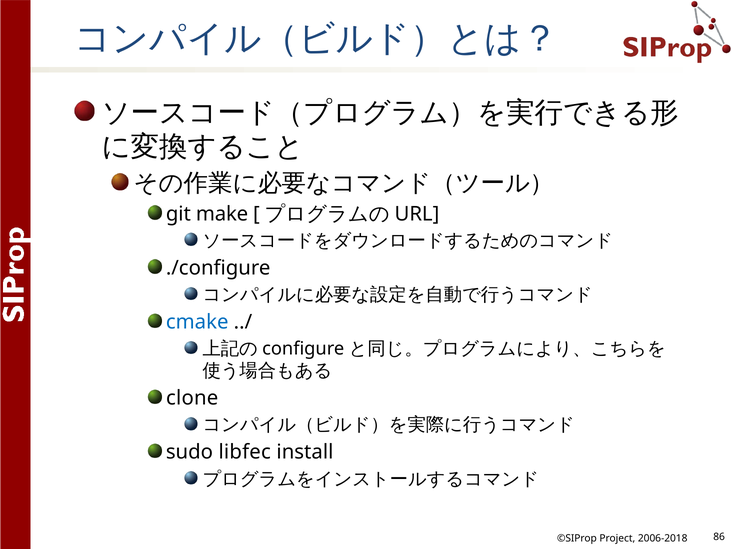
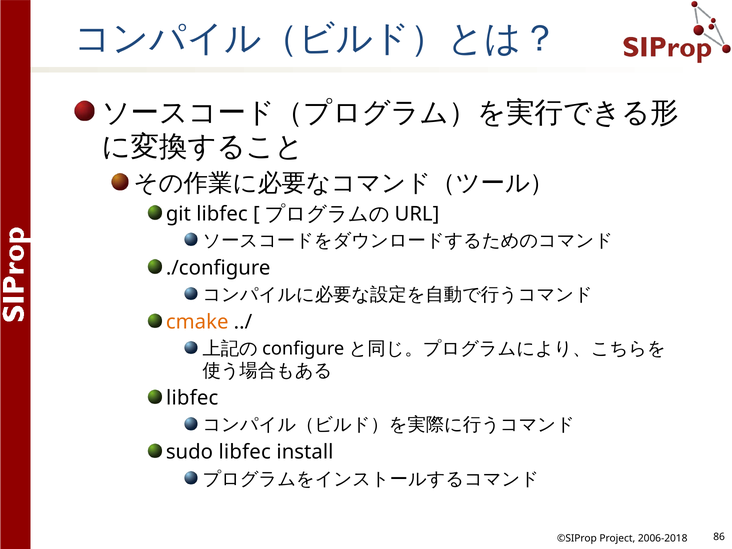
git make: make -> libfec
cmake colour: blue -> orange
clone at (192, 398): clone -> libfec
